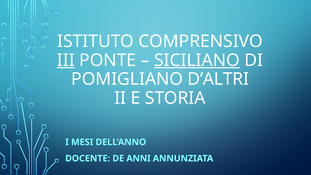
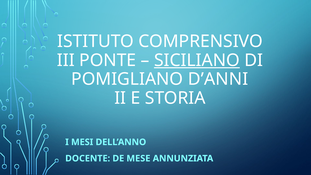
III underline: present -> none
D’ALTRI: D’ALTRI -> D’ANNI
ANNI: ANNI -> MESE
